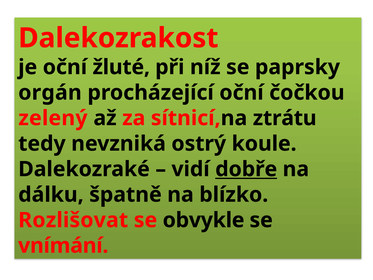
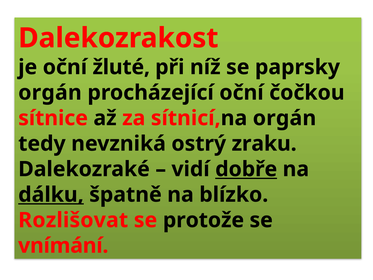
zelený: zelený -> sítnice
sítnicí,na ztrátu: ztrátu -> orgán
koule: koule -> zraku
dálku underline: none -> present
obvykle: obvykle -> protože
